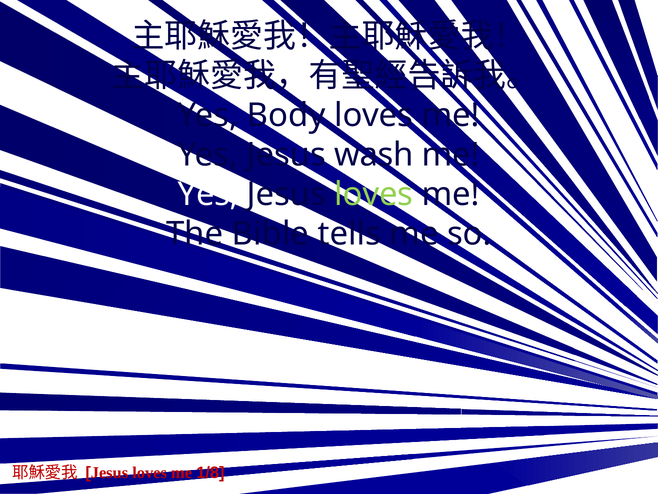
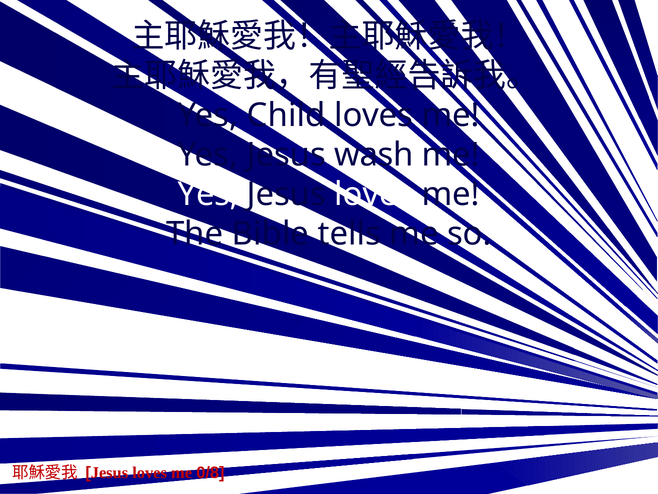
Body: Body -> Child
loves at (374, 194) colour: light green -> white
1/8: 1/8 -> 0/8
